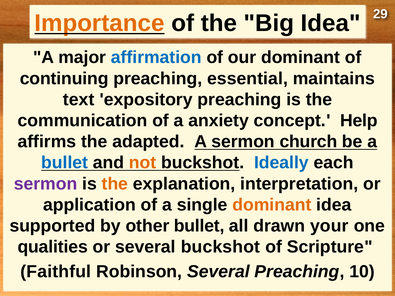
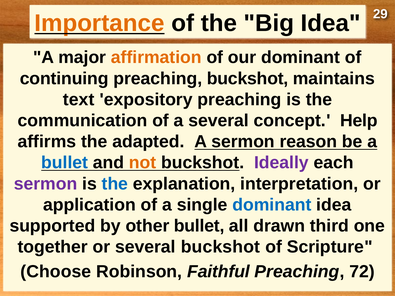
affirmation colour: blue -> orange
preaching essential: essential -> buckshot
a anxiety: anxiety -> several
church: church -> reason
Ideally colour: blue -> purple
the at (115, 184) colour: orange -> blue
dominant at (272, 205) colour: orange -> blue
your: your -> third
qualities: qualities -> together
Faithful: Faithful -> Choose
Robinson Several: Several -> Faithful
10: 10 -> 72
